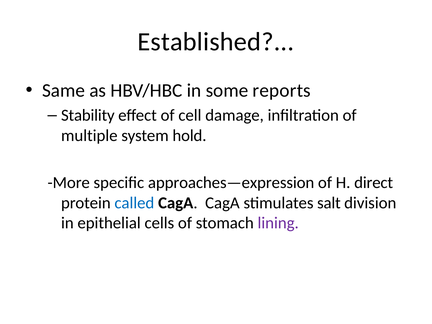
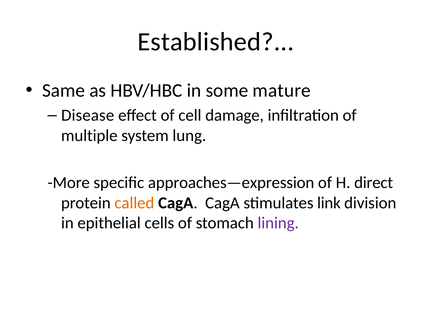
reports: reports -> mature
Stability: Stability -> Disease
hold: hold -> lung
called colour: blue -> orange
salt: salt -> link
